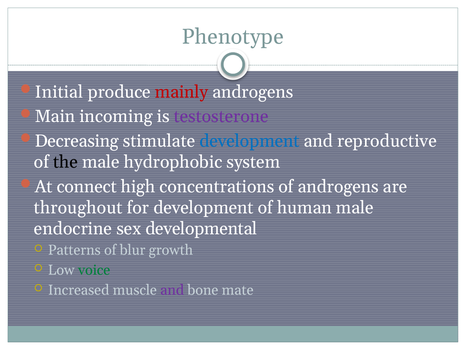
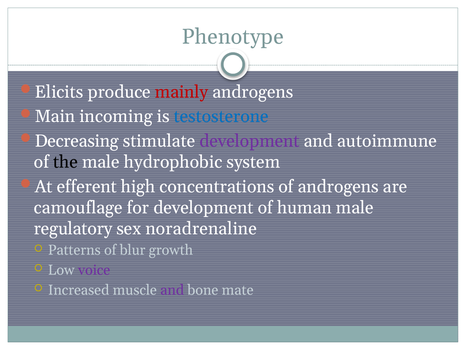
Initial: Initial -> Elicits
testosterone colour: purple -> blue
development at (249, 141) colour: blue -> purple
reproductive: reproductive -> autoimmune
connect: connect -> efferent
throughout: throughout -> camouflage
endocrine: endocrine -> regulatory
developmental: developmental -> noradrenaline
voice colour: green -> purple
